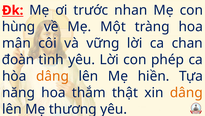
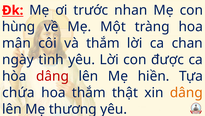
và vững: vững -> thắm
đoàn: đoàn -> ngày
phép: phép -> được
dâng at (52, 76) colour: orange -> red
năng: năng -> chứa
